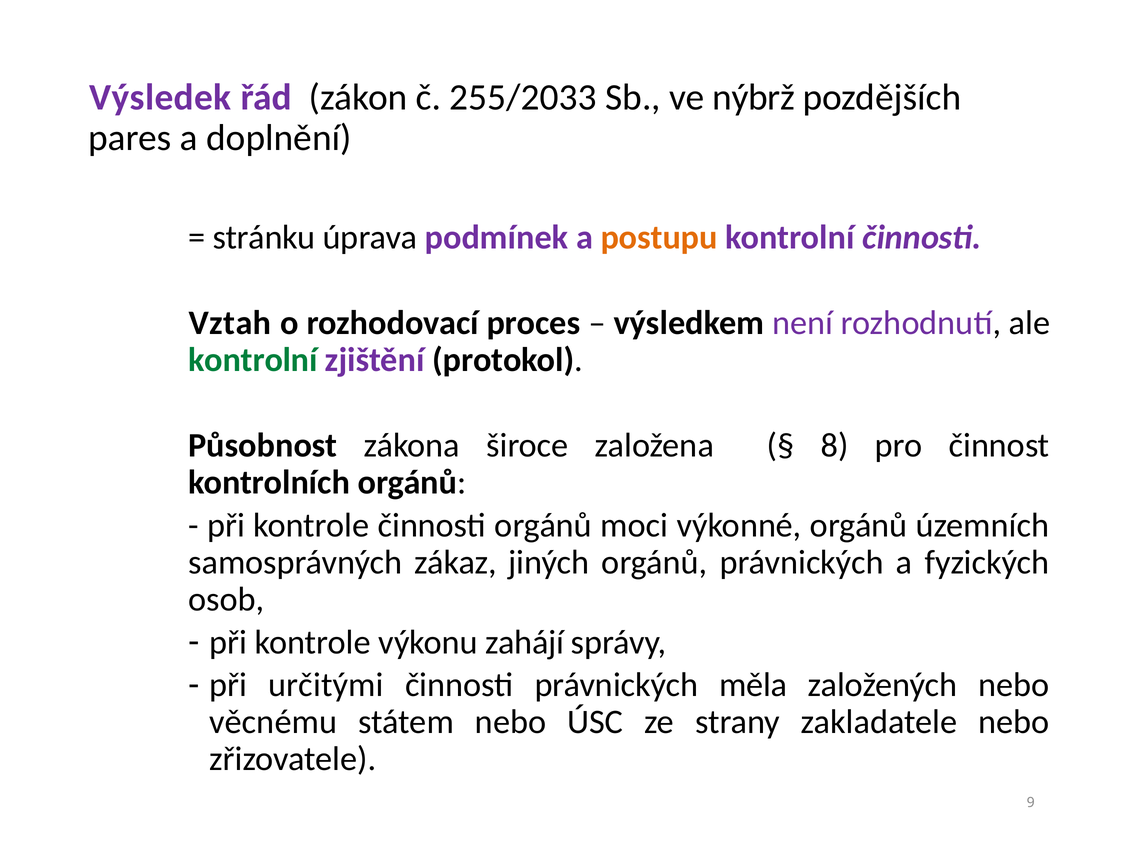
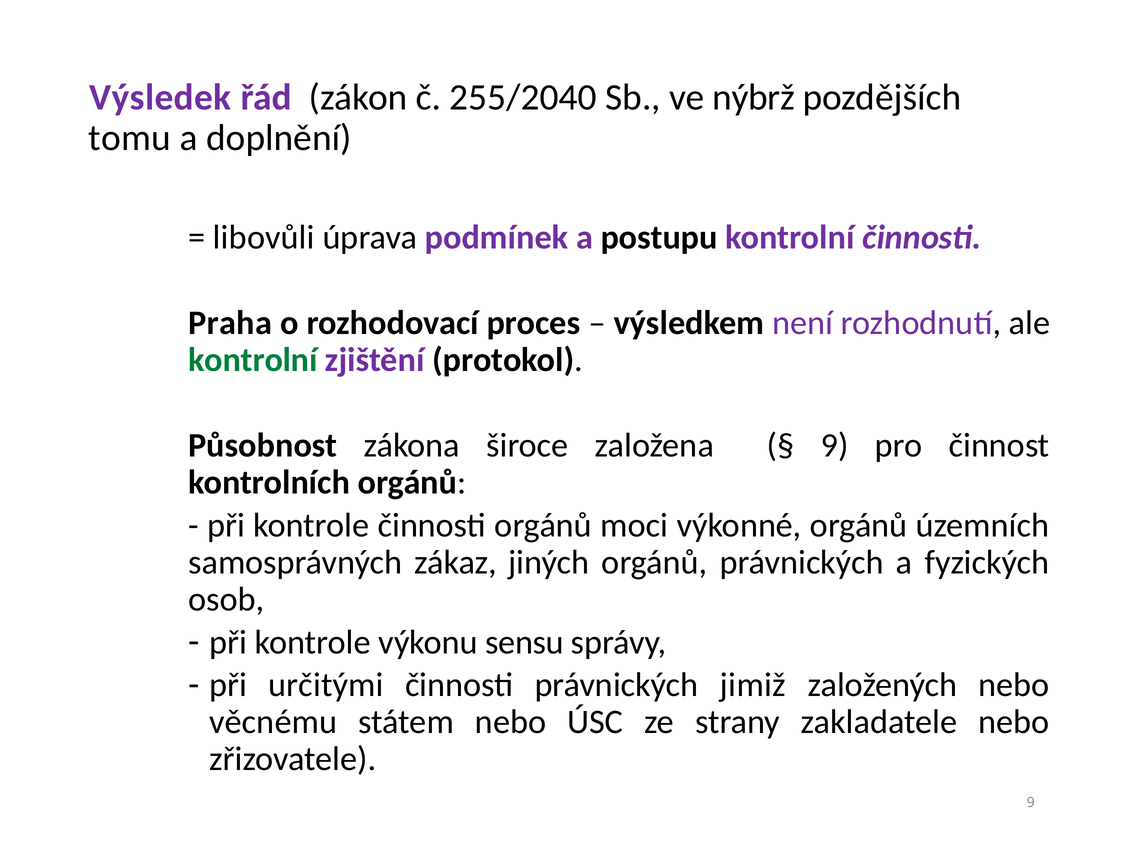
255/2033: 255/2033 -> 255/2040
pares: pares -> tomu
stránku: stránku -> libovůli
postupu colour: orange -> black
Vztah: Vztah -> Praha
8 at (835, 446): 8 -> 9
zahájí: zahájí -> sensu
měla: měla -> jimiž
